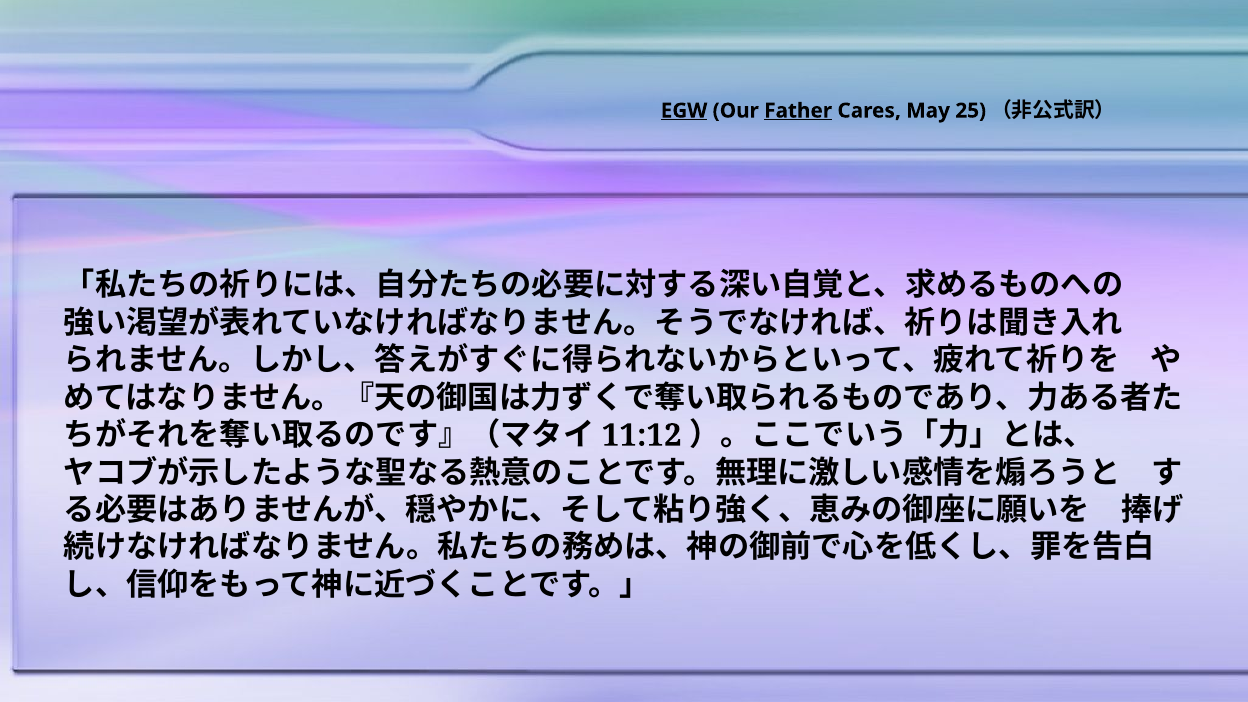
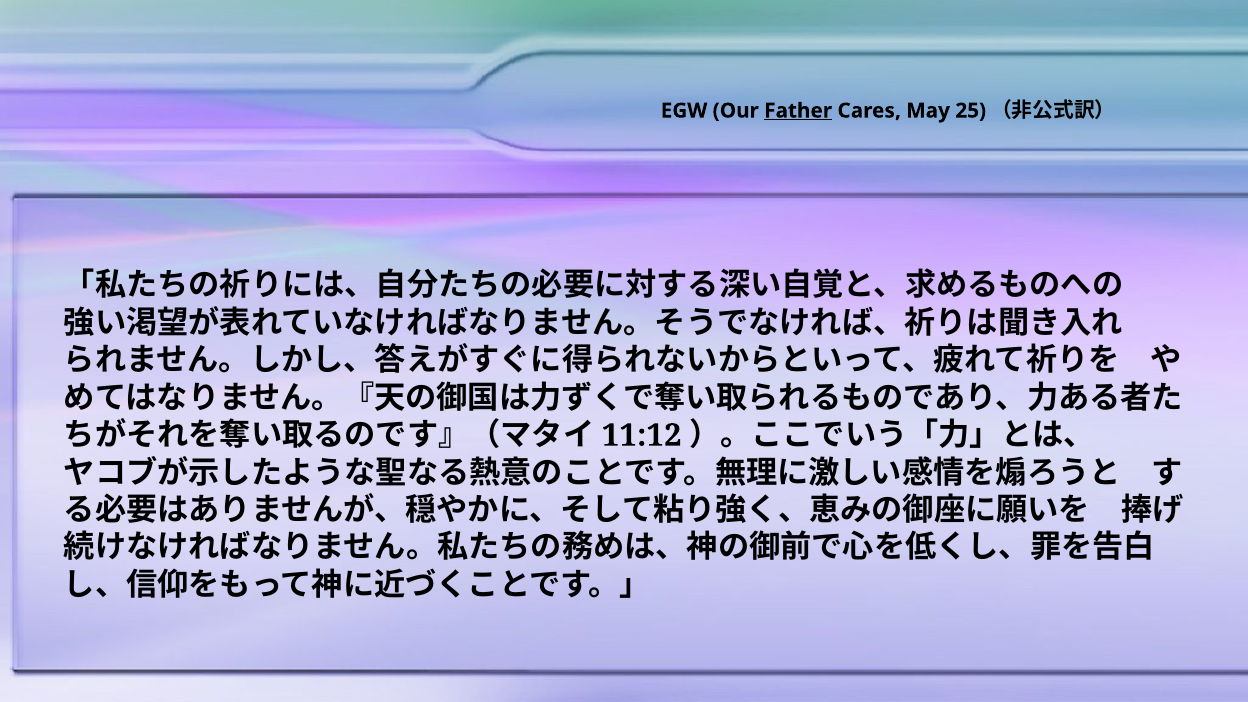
EGW underline: present -> none
